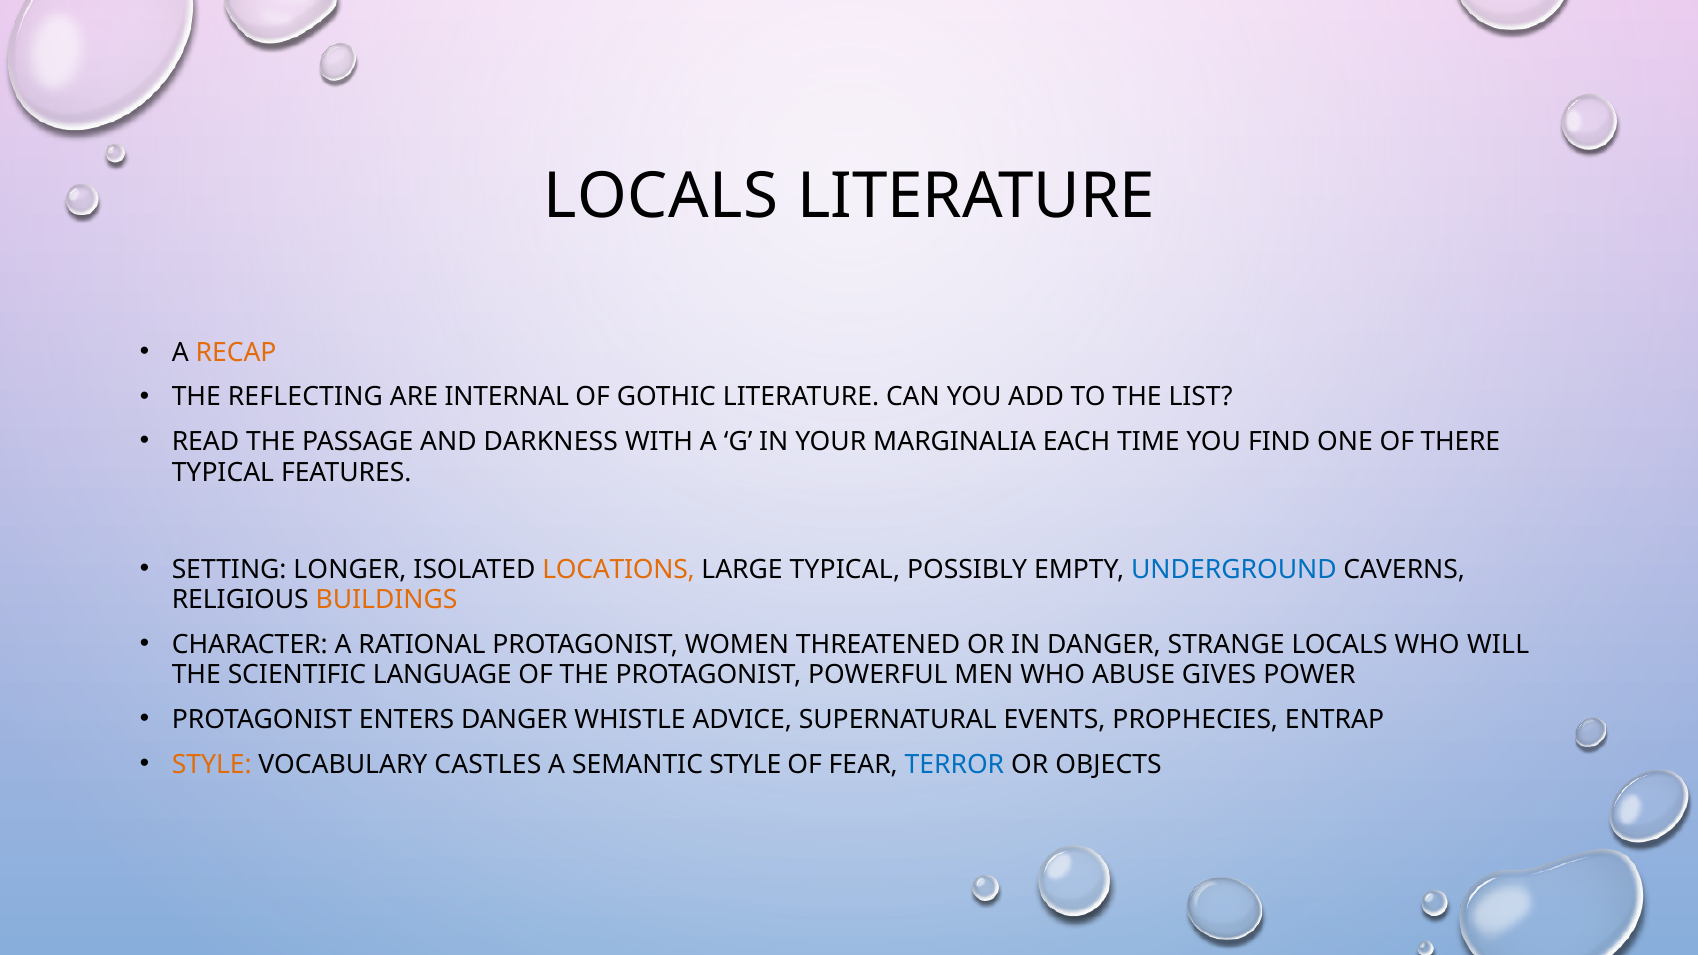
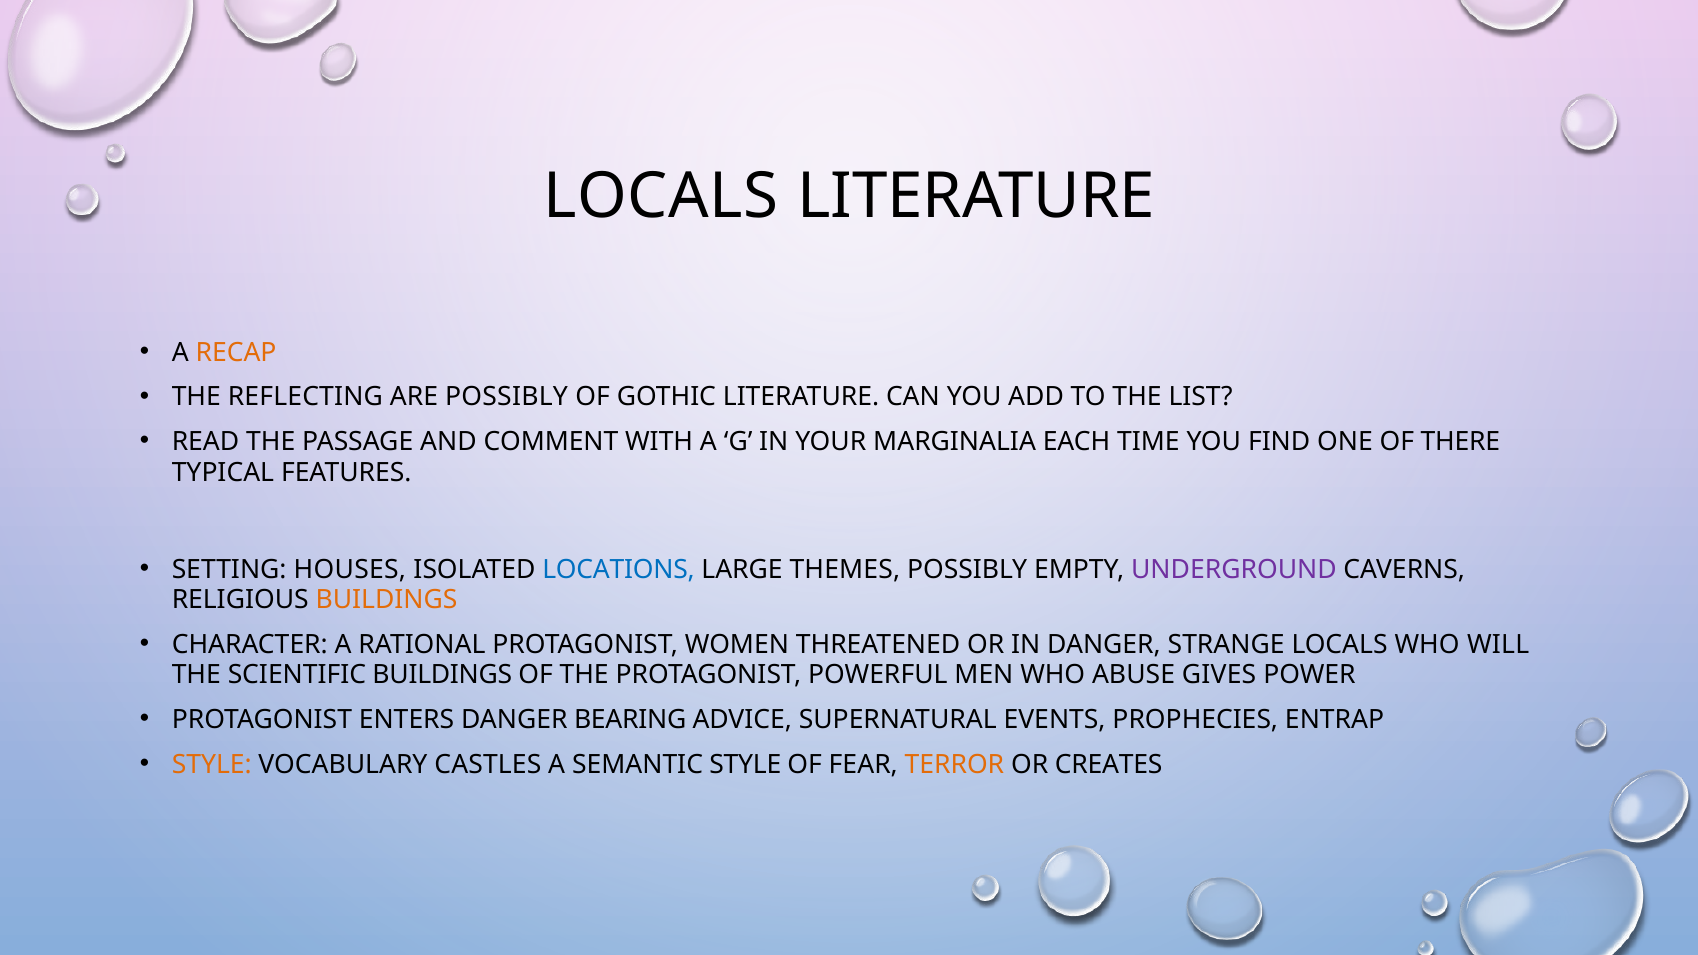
ARE INTERNAL: INTERNAL -> POSSIBLY
DARKNESS: DARKNESS -> COMMENT
LONGER: LONGER -> HOUSES
LOCATIONS colour: orange -> blue
LARGE TYPICAL: TYPICAL -> THEMES
UNDERGROUND colour: blue -> purple
SCIENTIFIC LANGUAGE: LANGUAGE -> BUILDINGS
WHISTLE: WHISTLE -> BEARING
TERROR colour: blue -> orange
OBJECTS: OBJECTS -> CREATES
